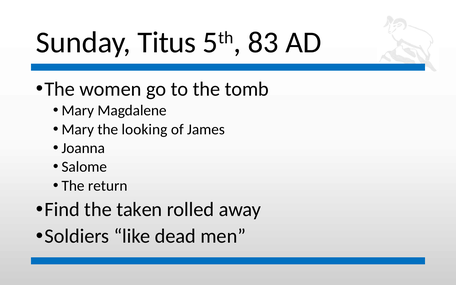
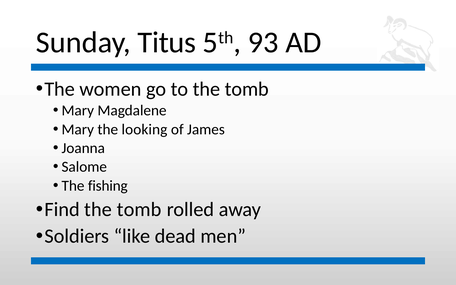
83: 83 -> 93
return: return -> fishing
Find the taken: taken -> tomb
